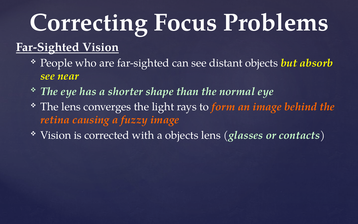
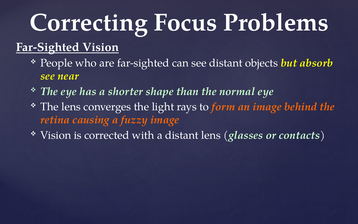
a objects: objects -> distant
